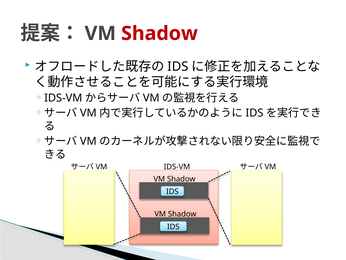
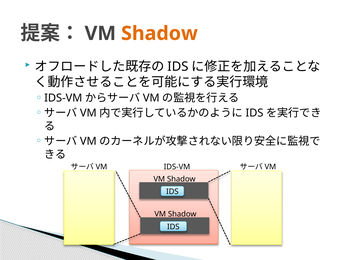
Shadow at (159, 33) colour: red -> orange
